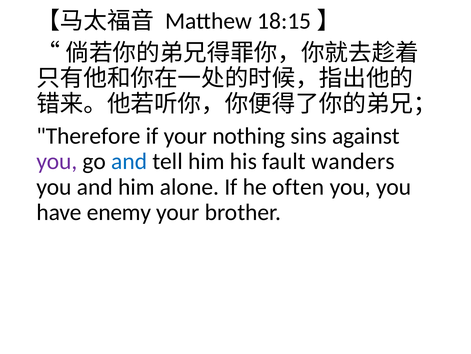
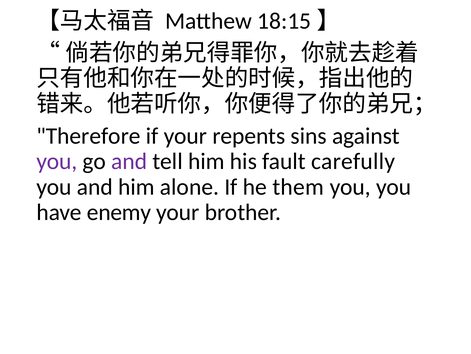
nothing: nothing -> repents
and at (129, 161) colour: blue -> purple
wanders: wanders -> carefully
often: often -> them
